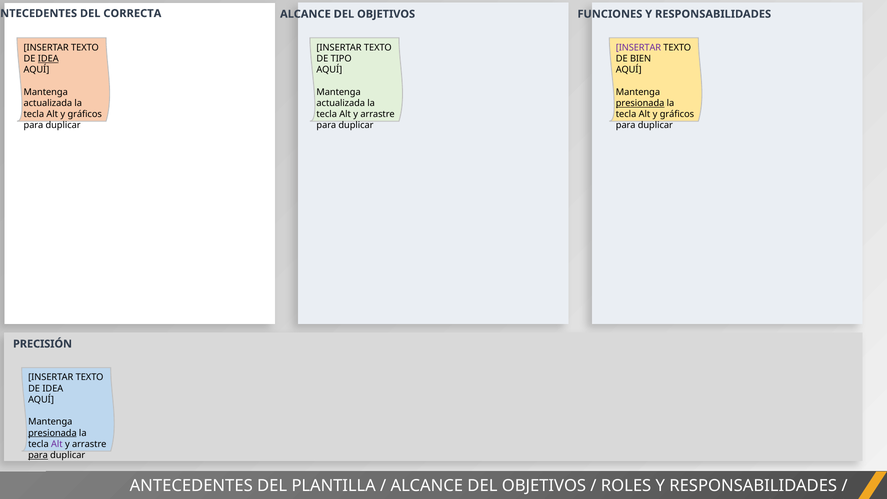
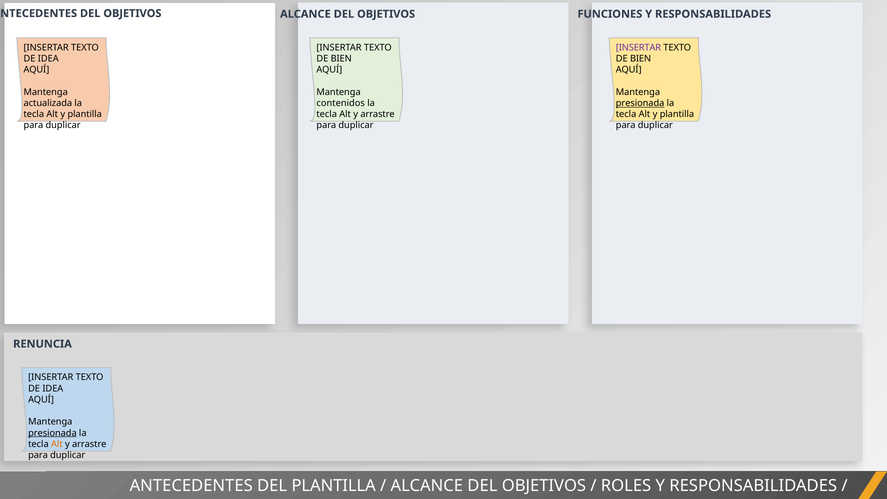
CORRECTA at (132, 13): CORRECTA -> OBJETIVOS
IDEA at (48, 59) underline: present -> none
TIPO at (341, 59): TIPO -> BIEN
actualizada at (341, 103): actualizada -> contenidos
gráficos at (85, 114): gráficos -> plantilla
gráficos at (677, 114): gráficos -> plantilla
PRECISIÓN: PRECISIÓN -> RENUNCIA
Alt at (57, 444) colour: purple -> orange
para at (38, 455) underline: present -> none
